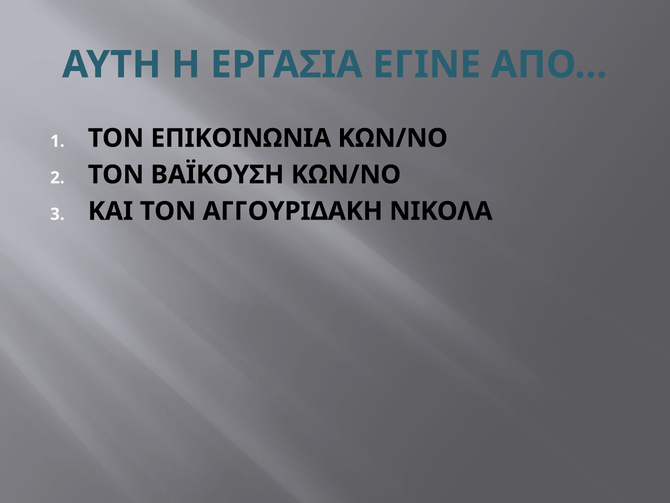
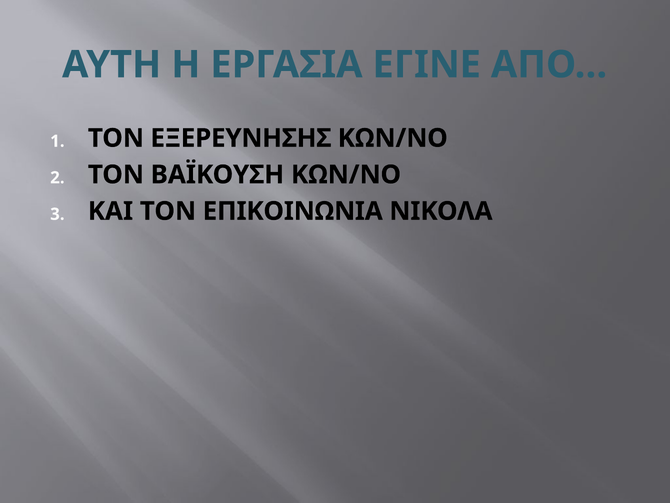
ΕΠΙΚΟΙΝΩΝΙΑ: ΕΠΙΚΟΙΝΩΝΙΑ -> ΕΞΕΡΕΥΝΗΣΗΣ
ΑΓΓΟΥΡΙΔΑΚΗ: ΑΓΓΟΥΡΙΔΑΚΗ -> ΕΠΙΚΟΙΝΩΝΙΑ
